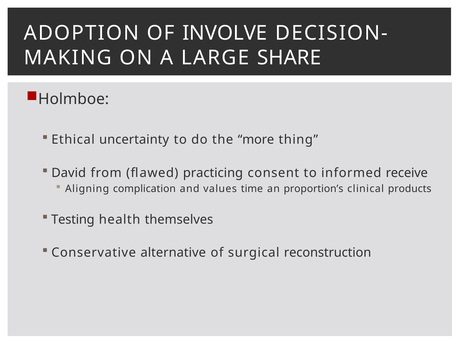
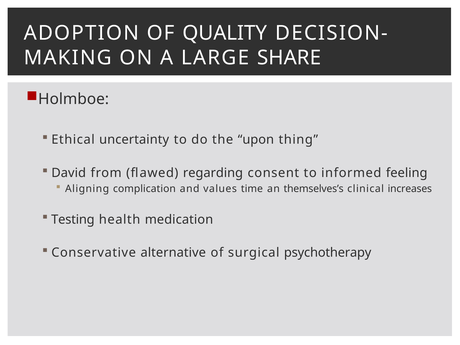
INVOLVE: INVOLVE -> QUALITY
more: more -> upon
practicing: practicing -> regarding
receive: receive -> feeling
proportion’s: proportion’s -> themselves’s
products: products -> increases
themselves: themselves -> medication
reconstruction: reconstruction -> psychotherapy
